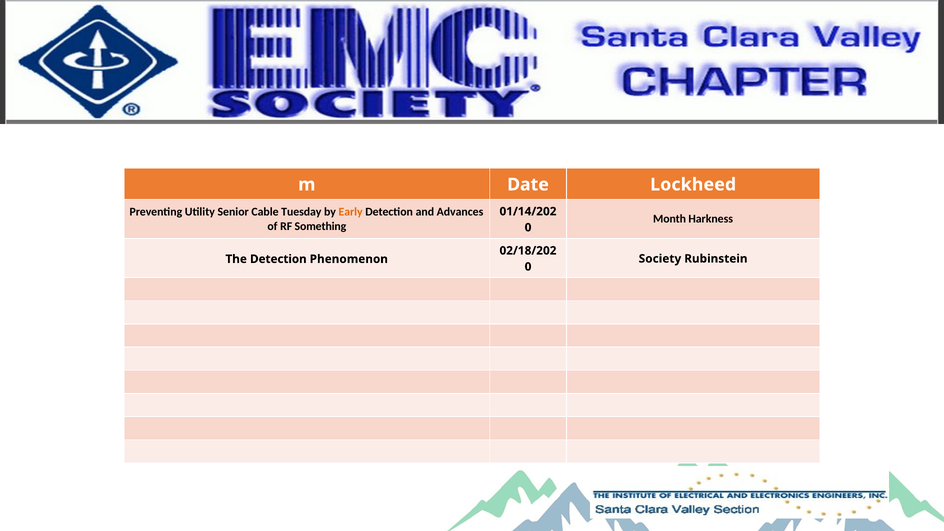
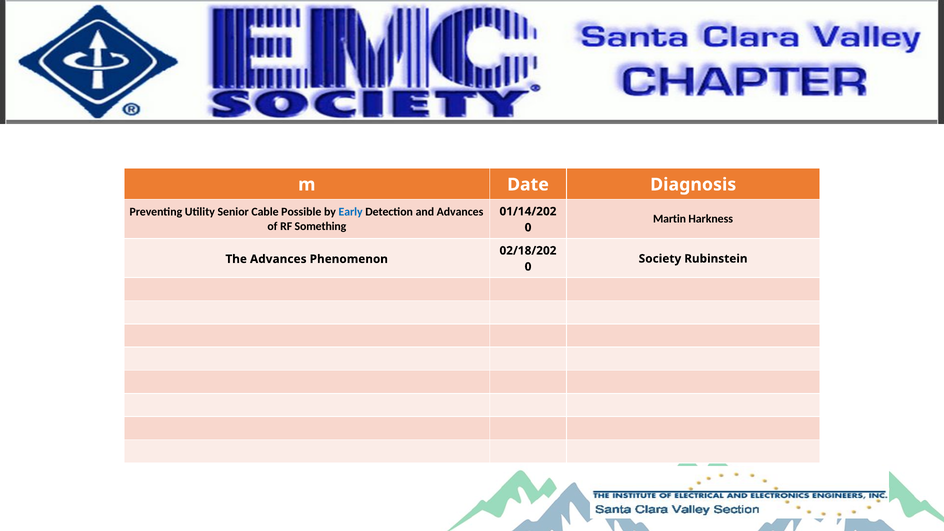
Lockheed: Lockheed -> Diagnosis
Tuesday: Tuesday -> Possible
Early colour: orange -> blue
Month: Month -> Martin
The Detection: Detection -> Advances
